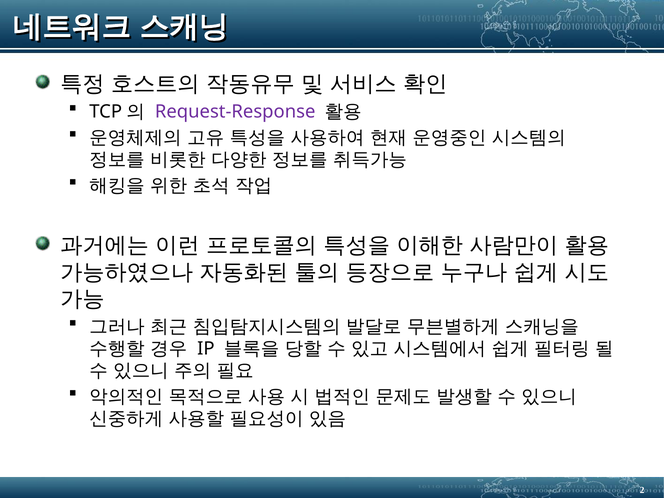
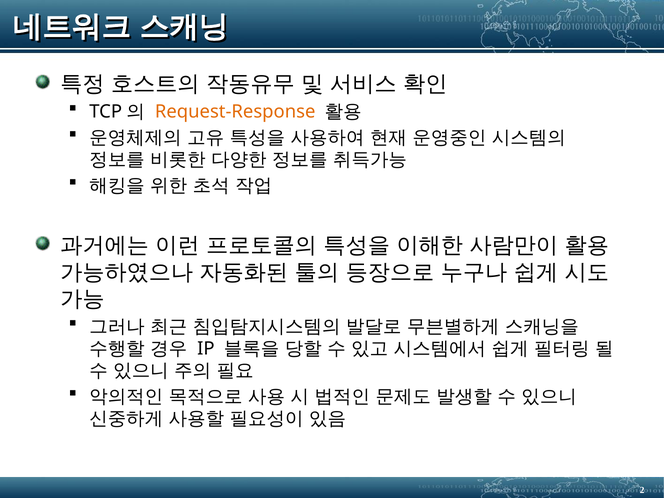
Request-Response colour: purple -> orange
